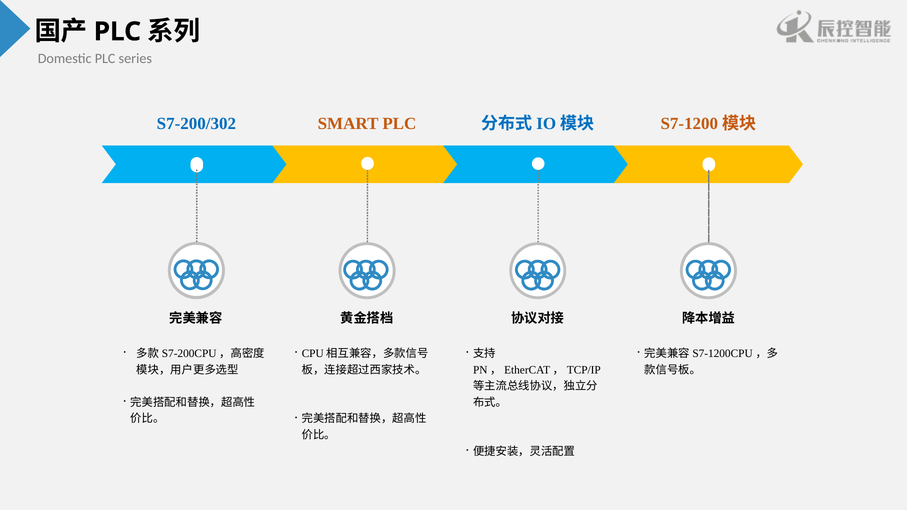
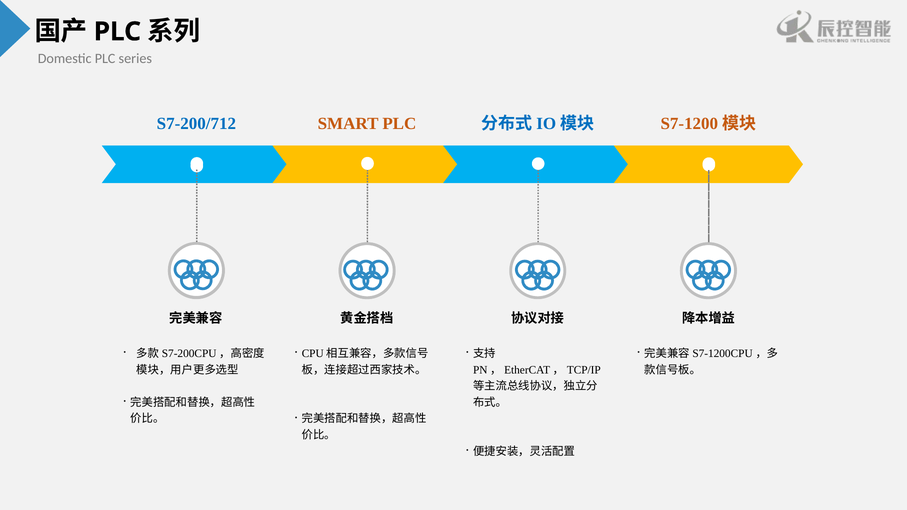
S7-200/302: S7-200/302 -> S7-200/712
